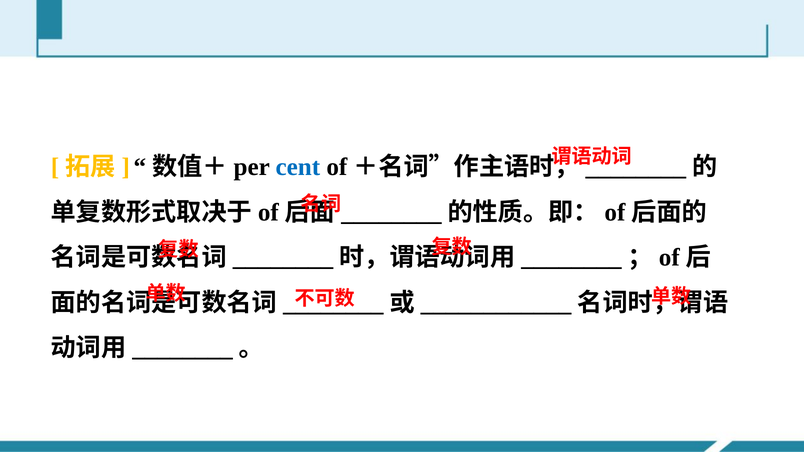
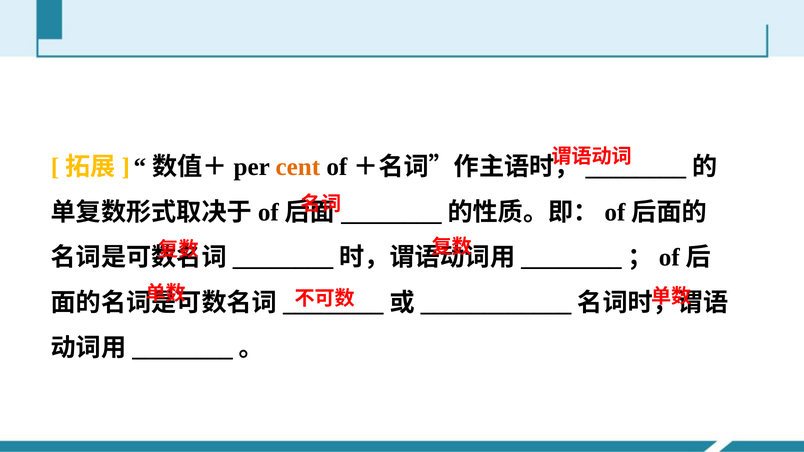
cent colour: blue -> orange
